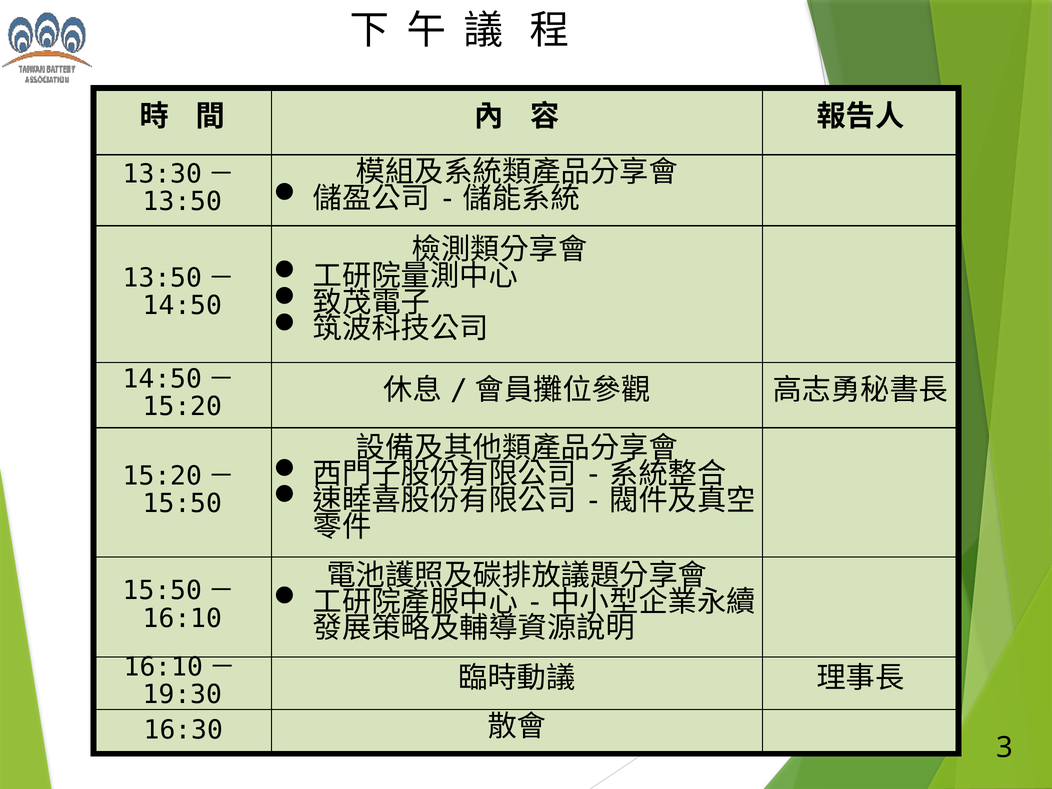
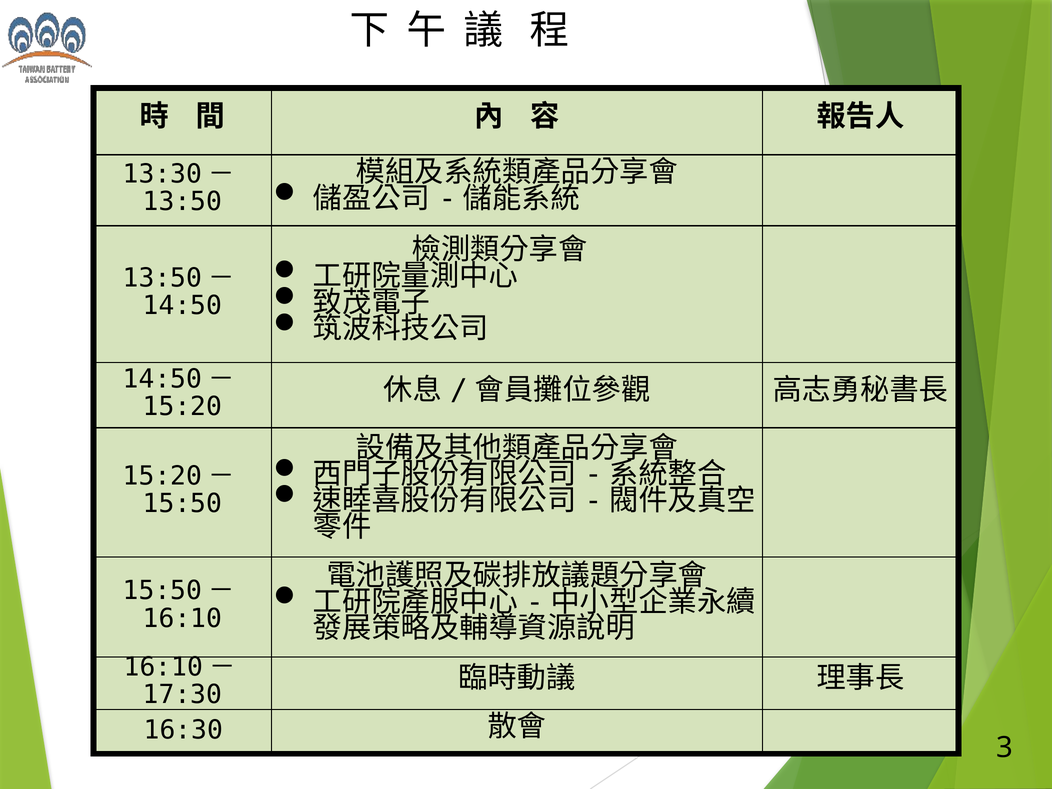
19:30: 19:30 -> 17:30
